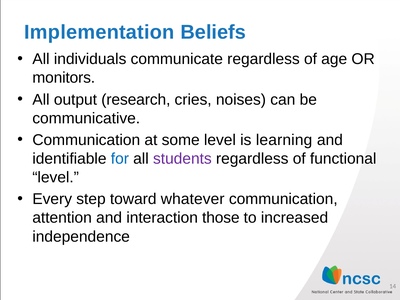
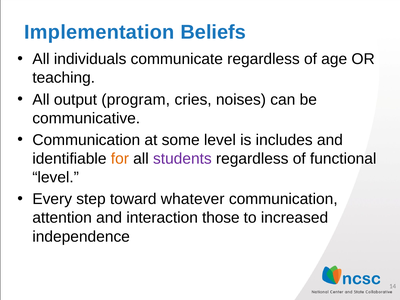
monitors: monitors -> teaching
research: research -> program
learning: learning -> includes
for colour: blue -> orange
